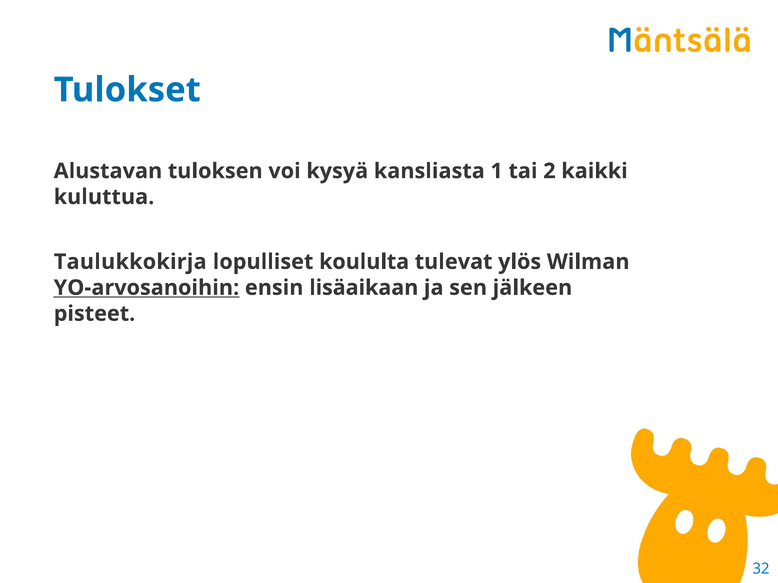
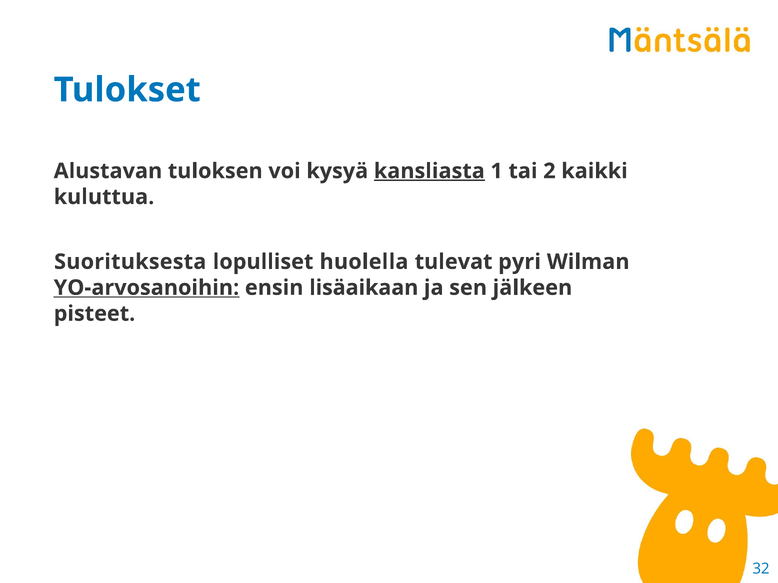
kansliasta underline: none -> present
Taulukkokirja: Taulukkokirja -> Suorituksesta
koululta: koululta -> huolella
ylös: ylös -> pyri
